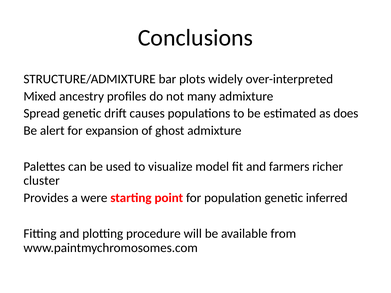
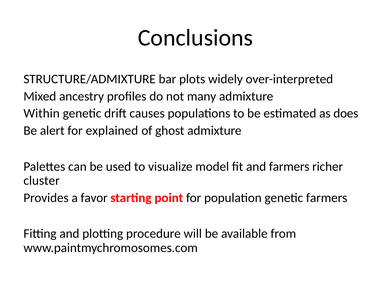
Spread: Spread -> Within
expansion: expansion -> explained
were: were -> favor
genetic inferred: inferred -> farmers
